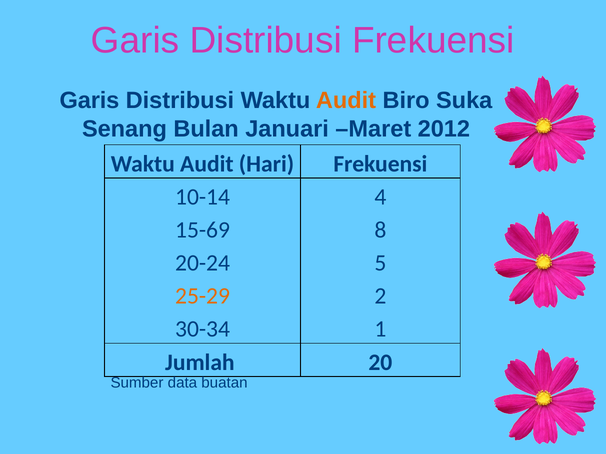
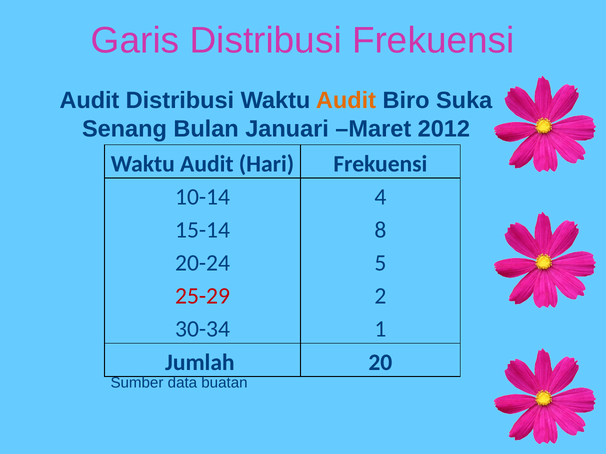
Garis at (89, 101): Garis -> Audit
15-69: 15-69 -> 15-14
25-29 colour: orange -> red
